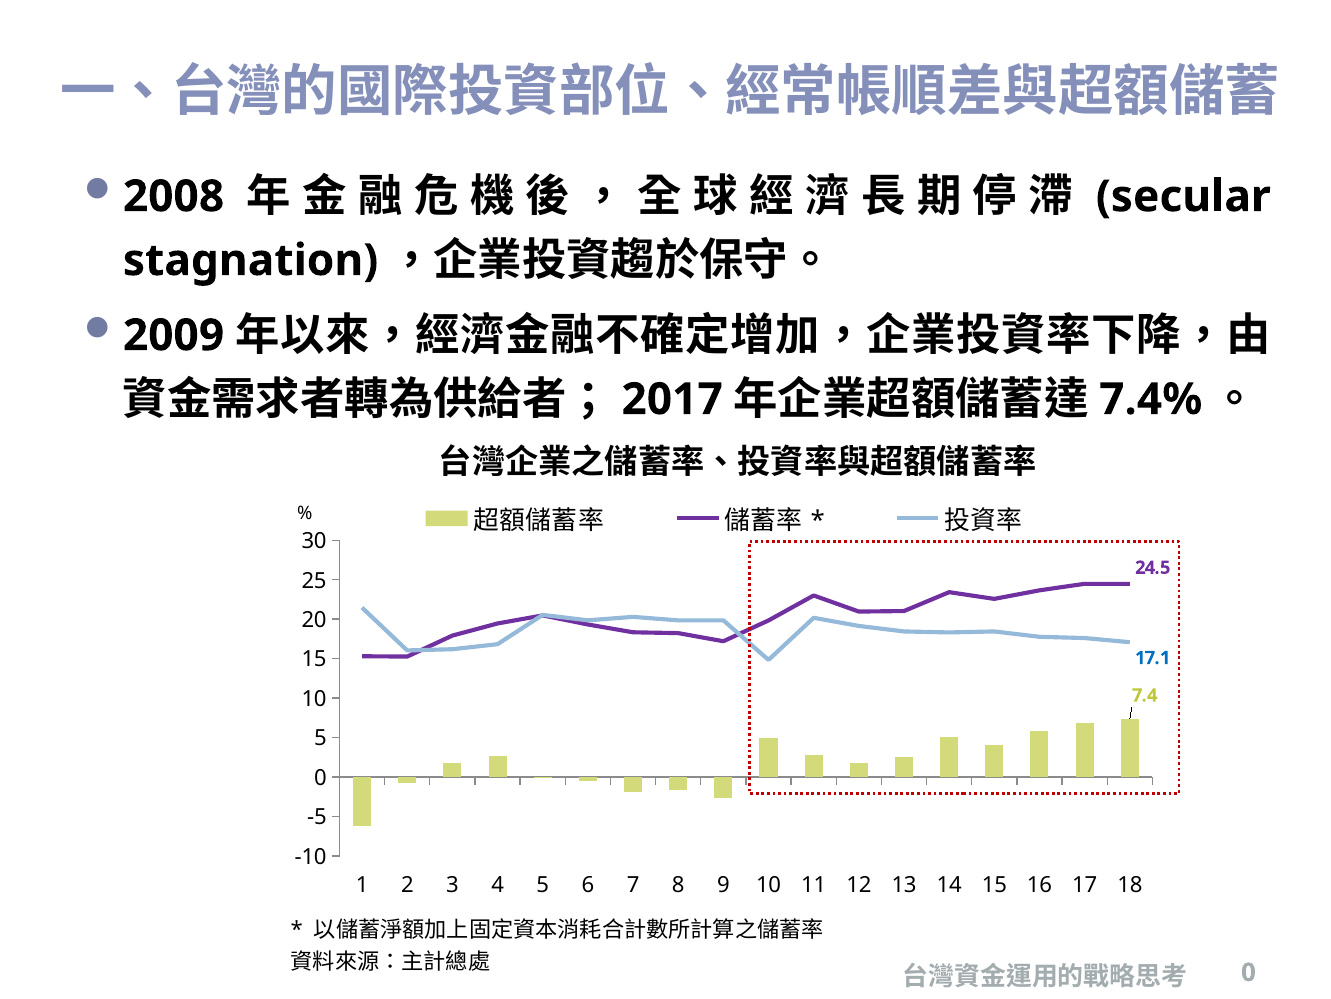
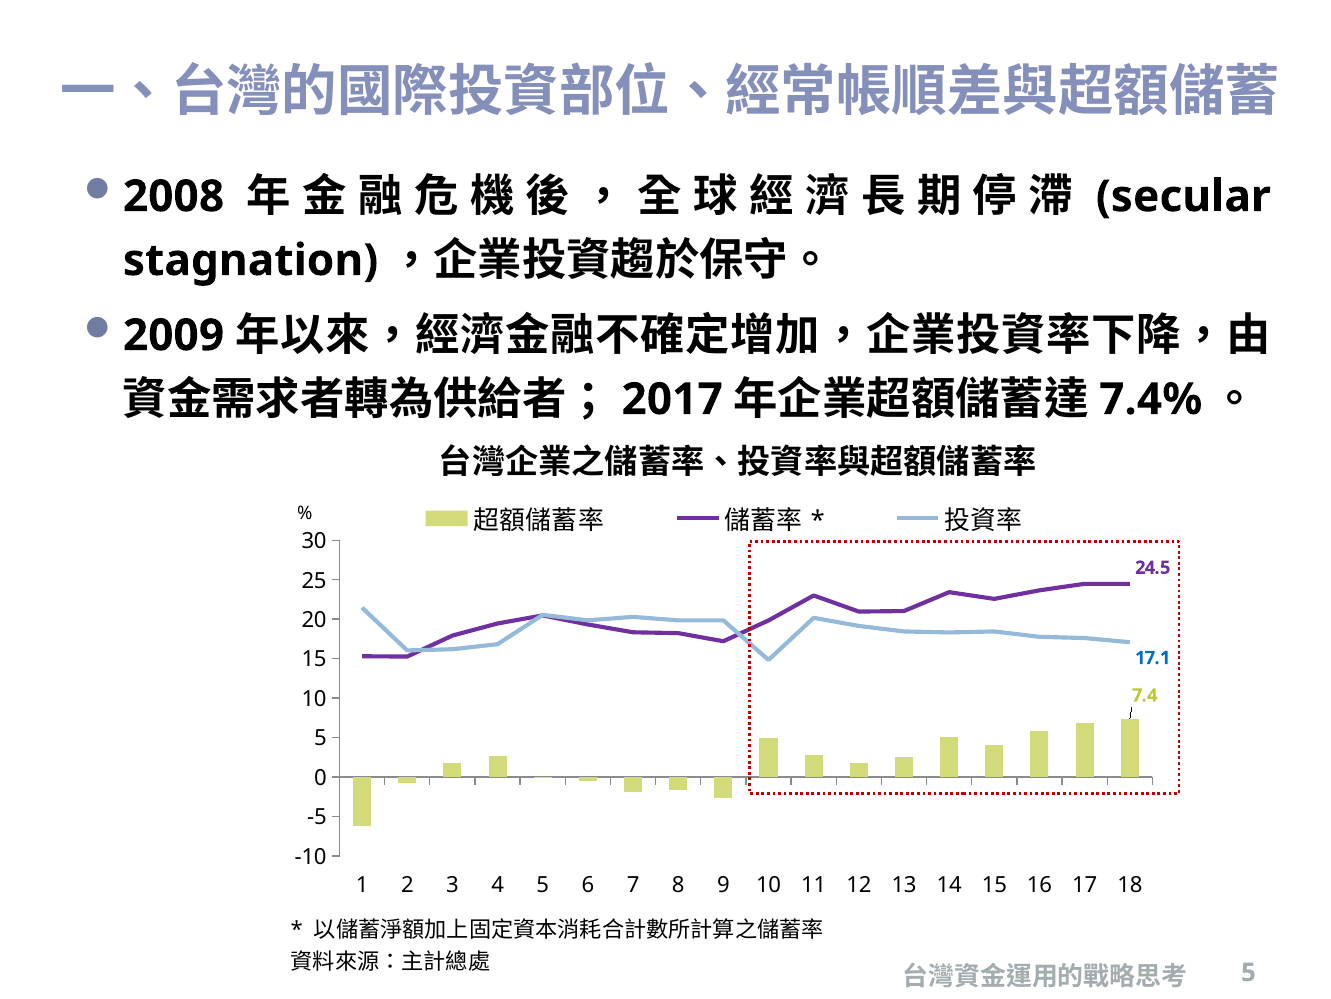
0 at (1248, 972): 0 -> 5
